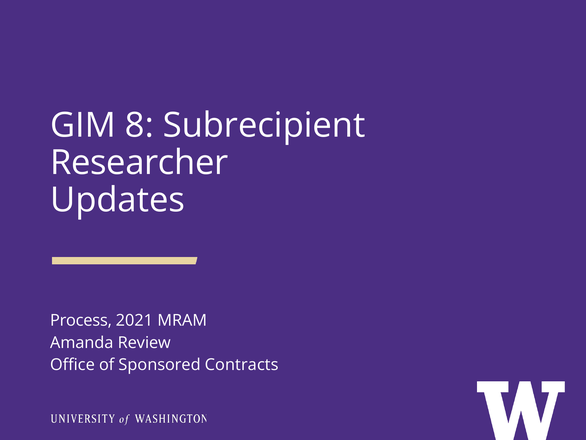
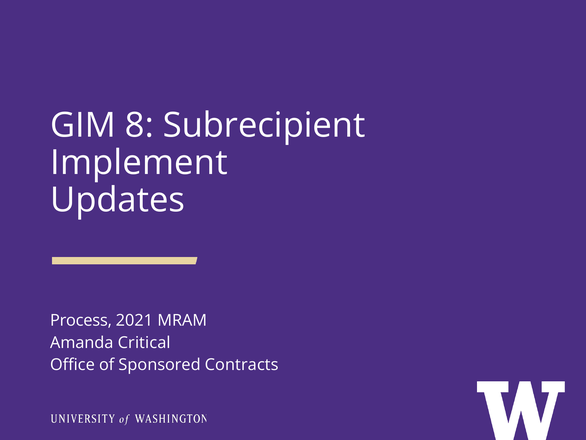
Researcher: Researcher -> Implement
Review: Review -> Critical
